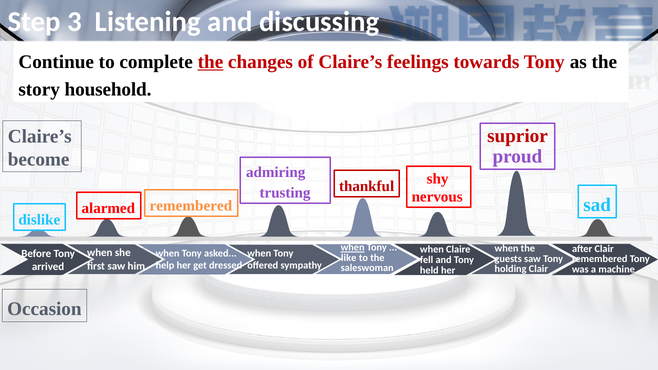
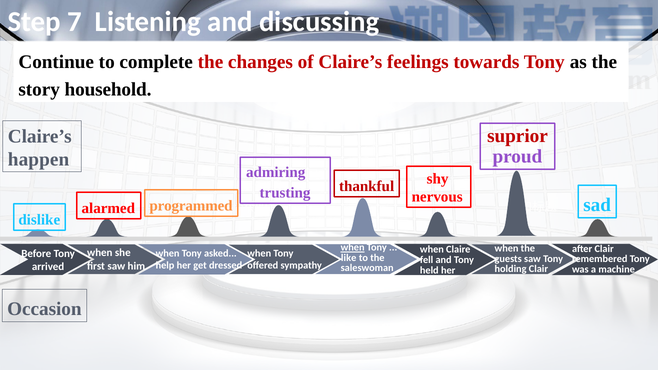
3: 3 -> 7
the at (211, 62) underline: present -> none
become: become -> happen
alarmed remembered: remembered -> programmed
